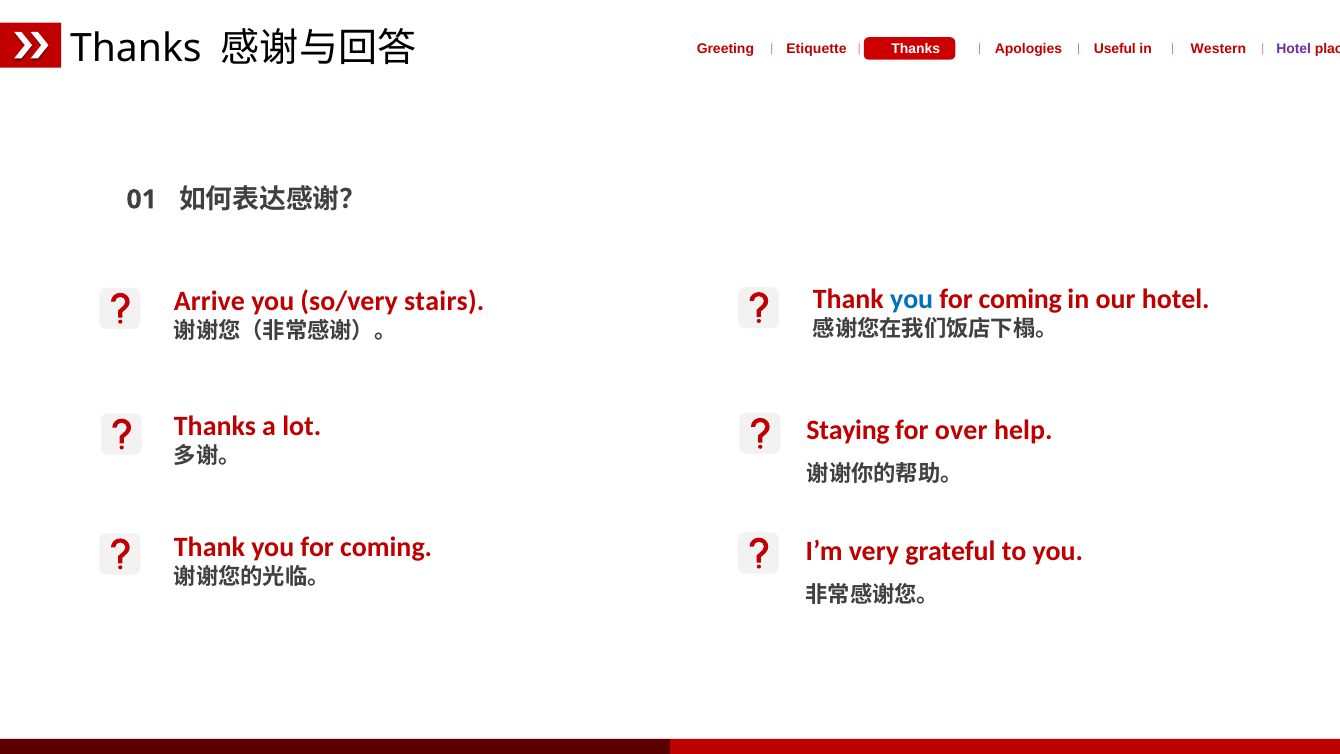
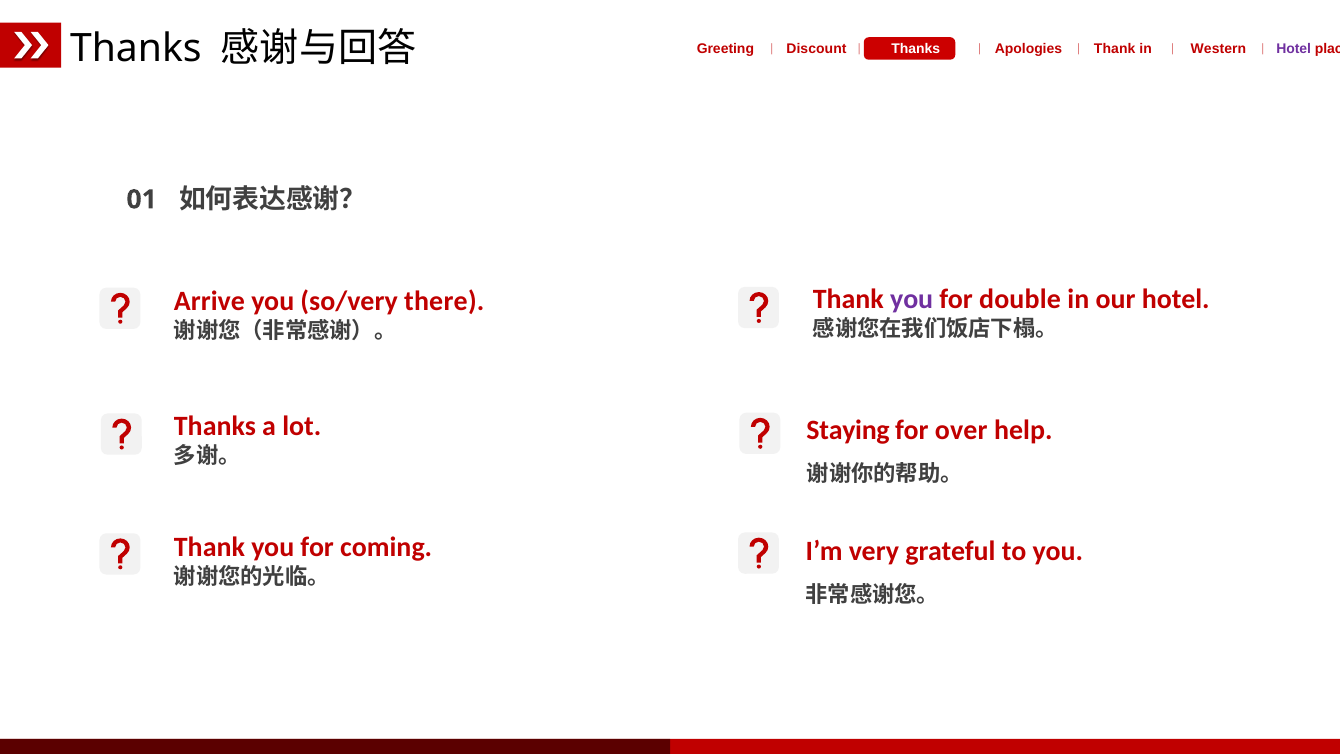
Etiquette: Etiquette -> Discount
Useful at (1115, 49): Useful -> Thank
you at (912, 299) colour: blue -> purple
coming at (1020, 299): coming -> double
stairs: stairs -> there
